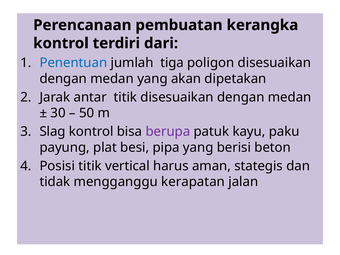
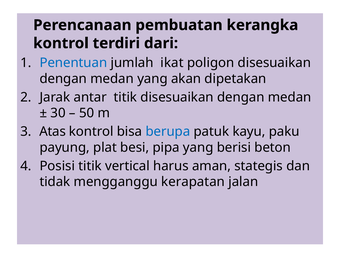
tiga: tiga -> ikat
Slag: Slag -> Atas
berupa colour: purple -> blue
